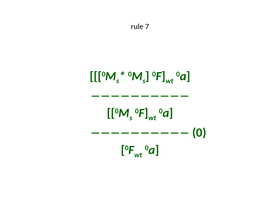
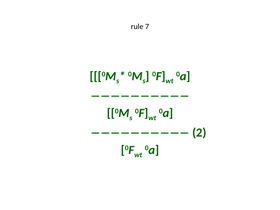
0: 0 -> 2
